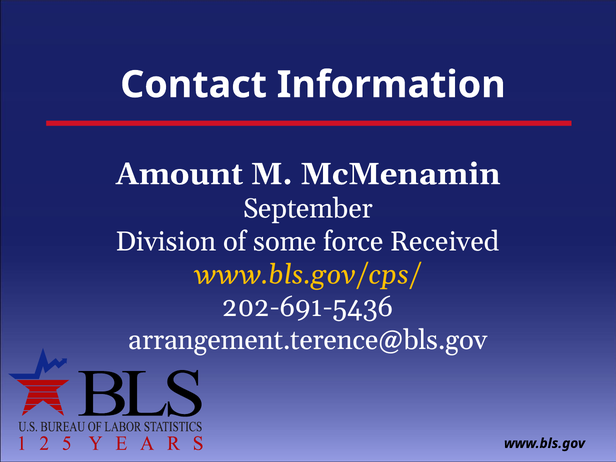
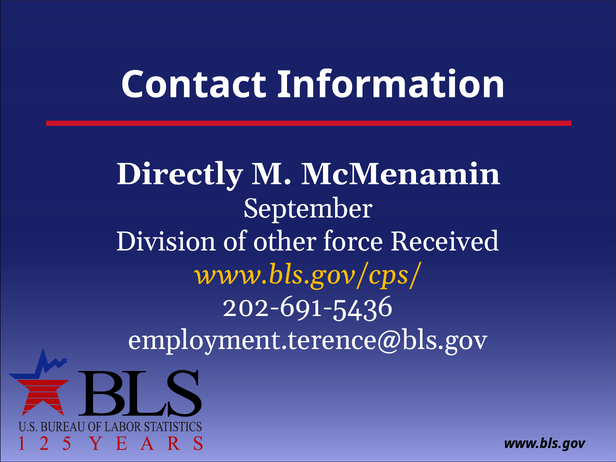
Amount: Amount -> Directly
some: some -> other
arrangement.terence@bls.gov: arrangement.terence@bls.gov -> employment.terence@bls.gov
